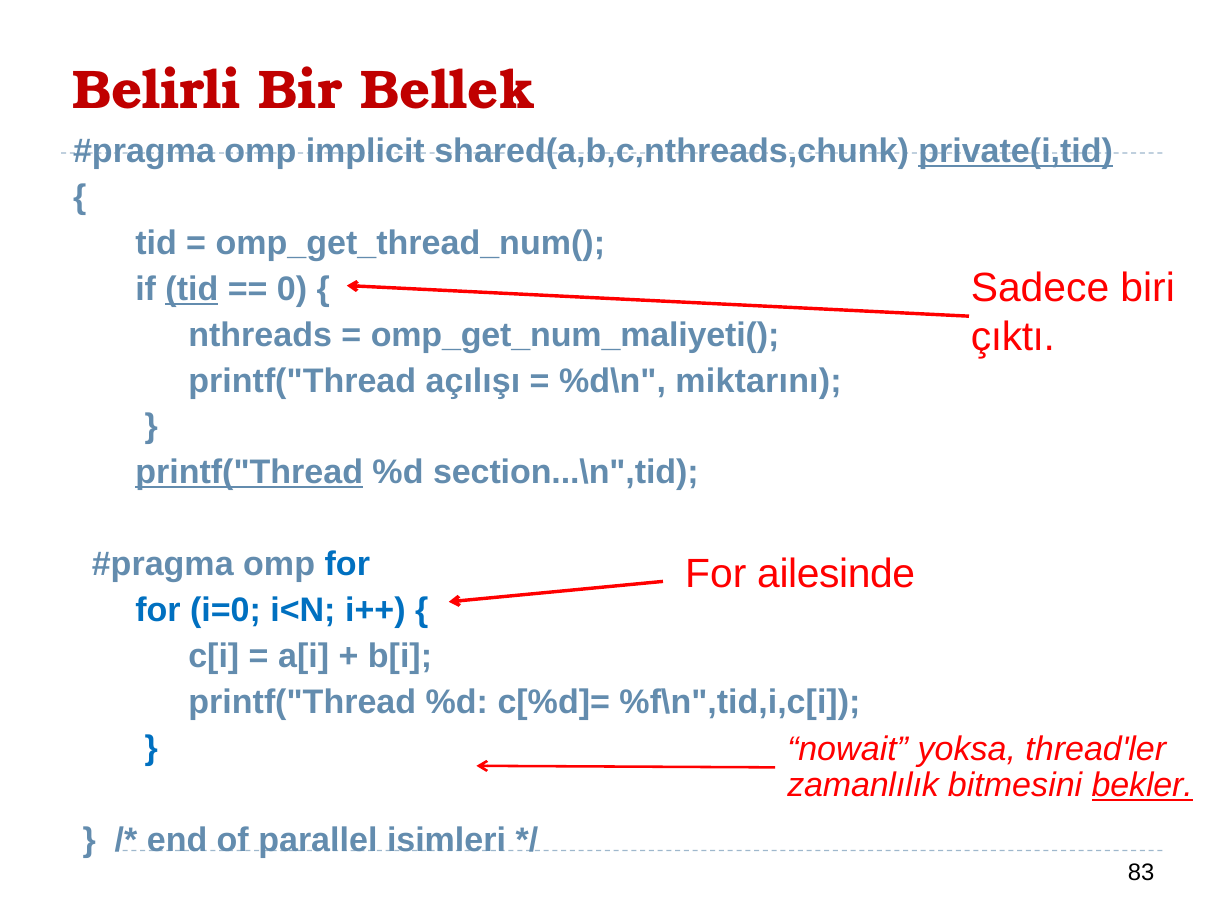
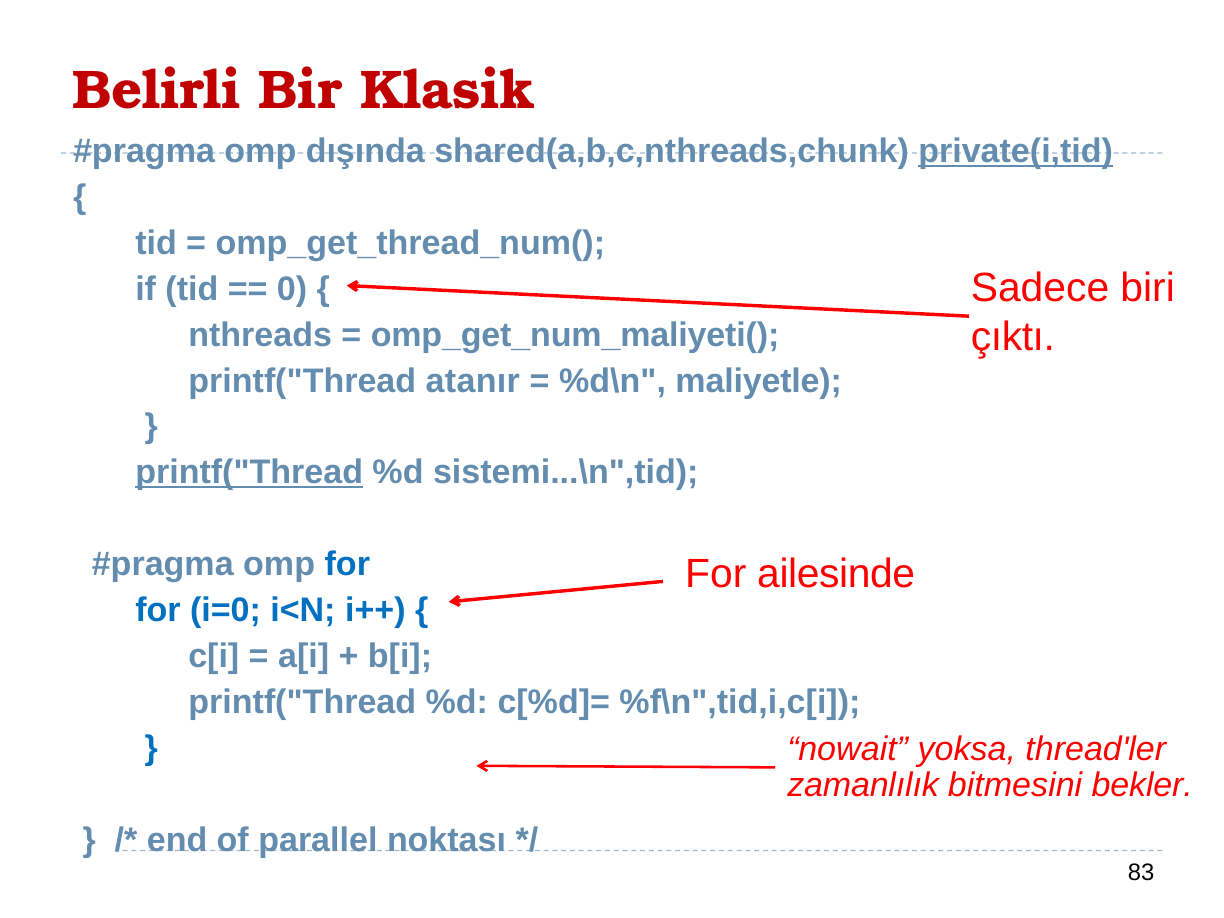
Bellek: Bellek -> Klasik
implicit: implicit -> dışında
tid at (192, 289) underline: present -> none
açılışı: açılışı -> atanır
miktarını: miktarını -> maliyetle
section...\n",tid: section...\n",tid -> sistemi...\n",tid
bekler underline: present -> none
isimleri: isimleri -> noktası
